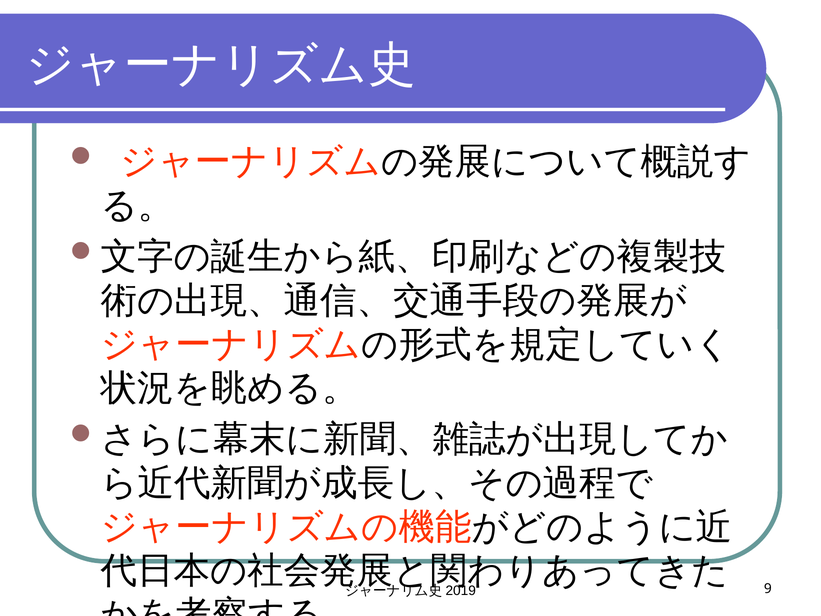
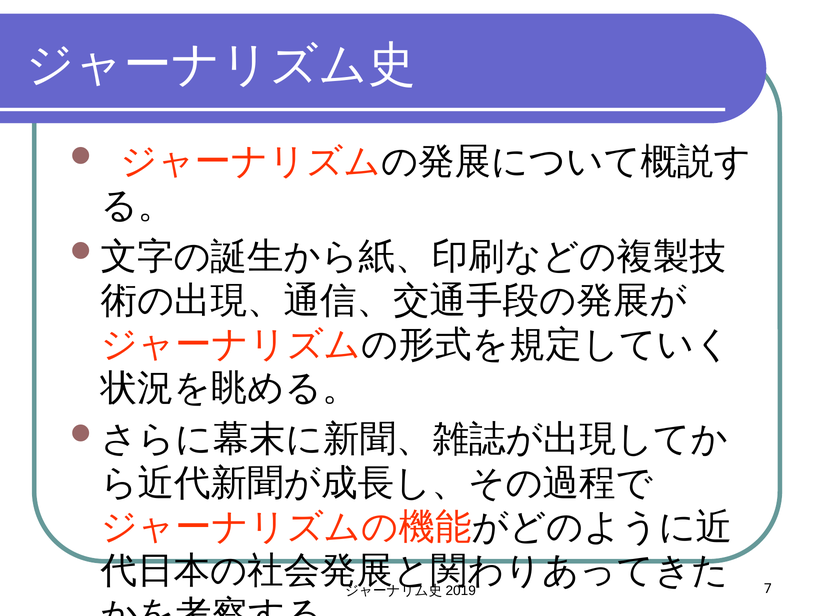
9: 9 -> 7
